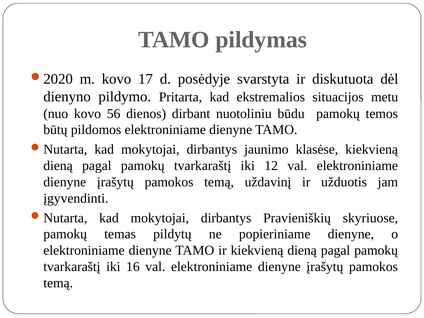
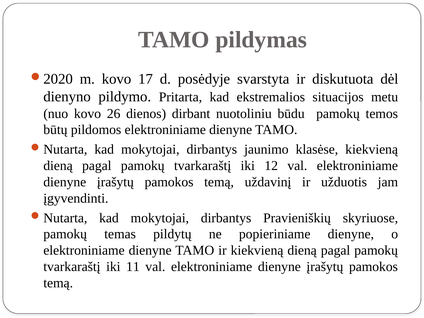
56: 56 -> 26
16: 16 -> 11
